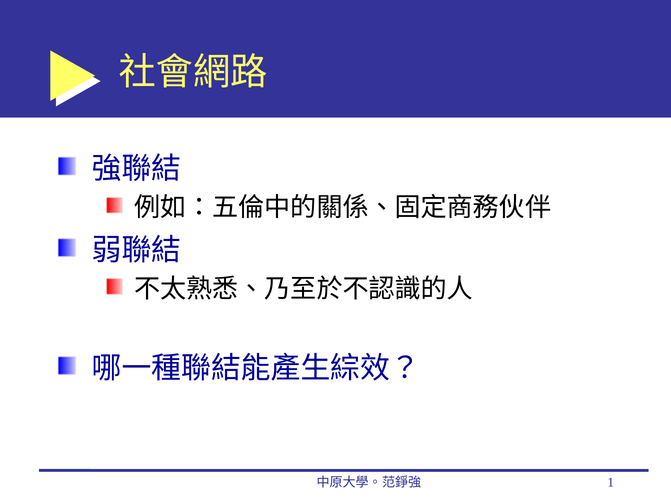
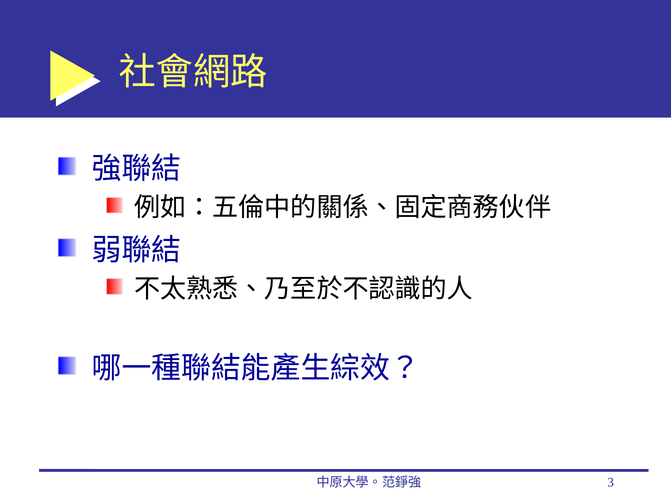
1: 1 -> 3
